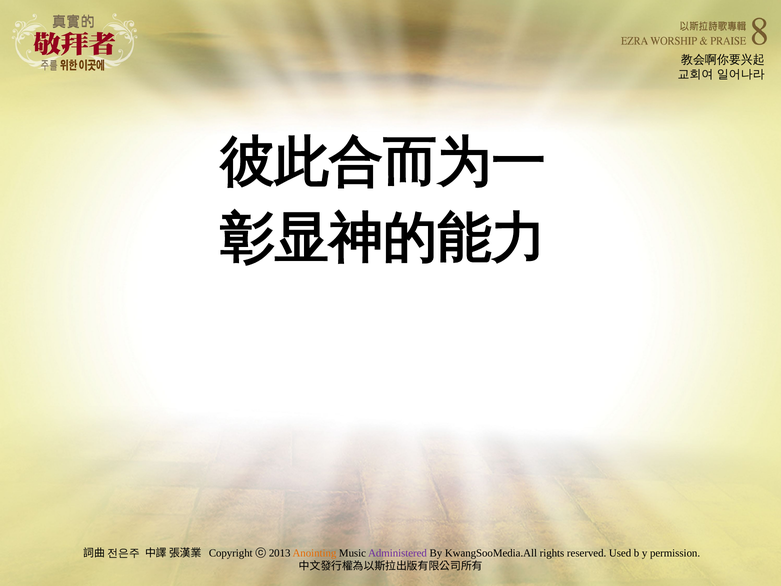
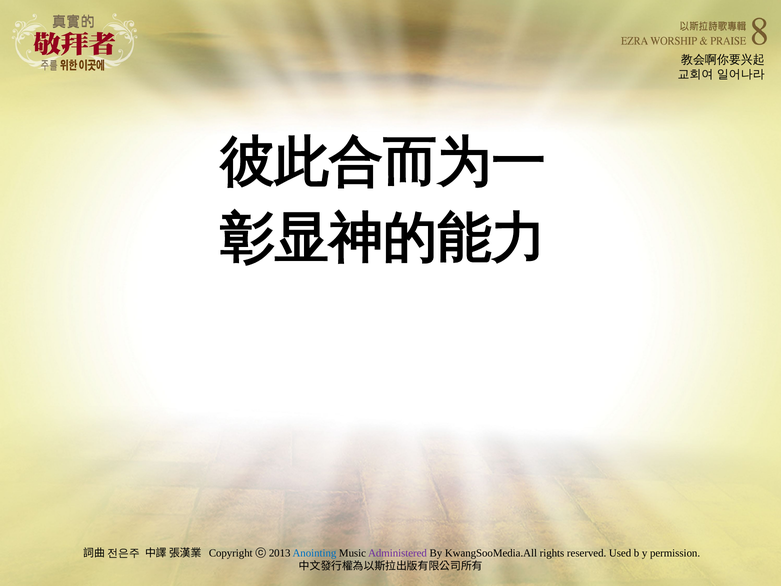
Anointing colour: orange -> blue
